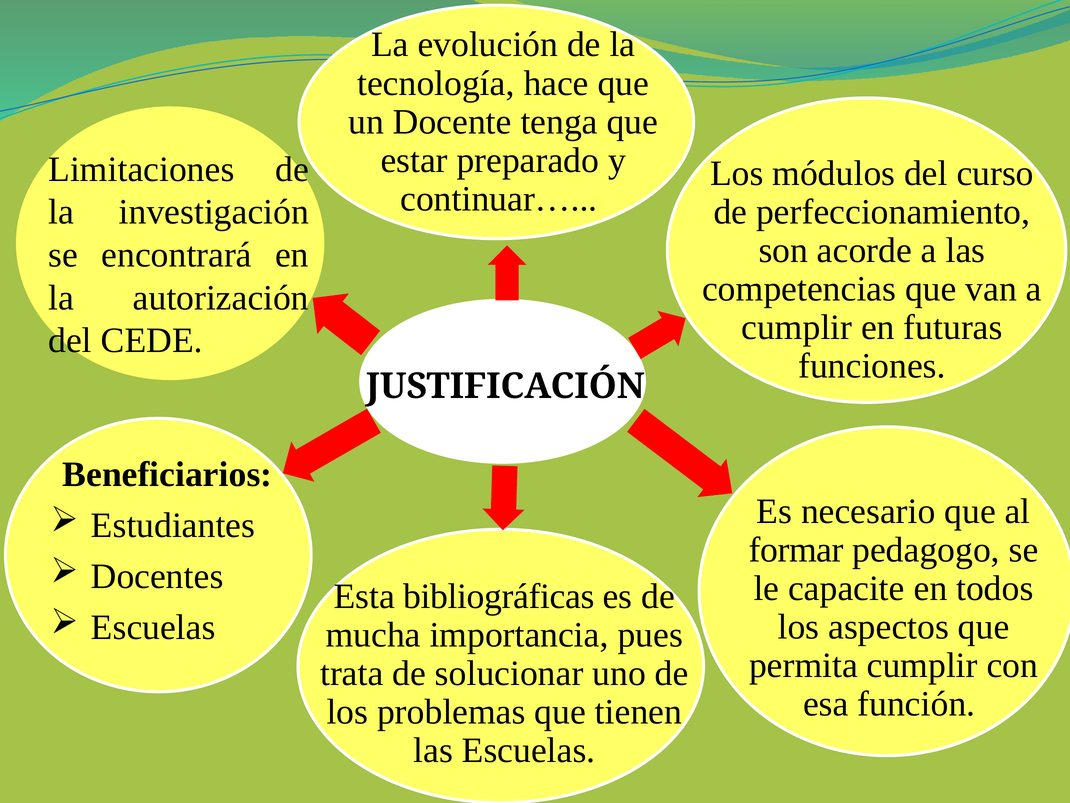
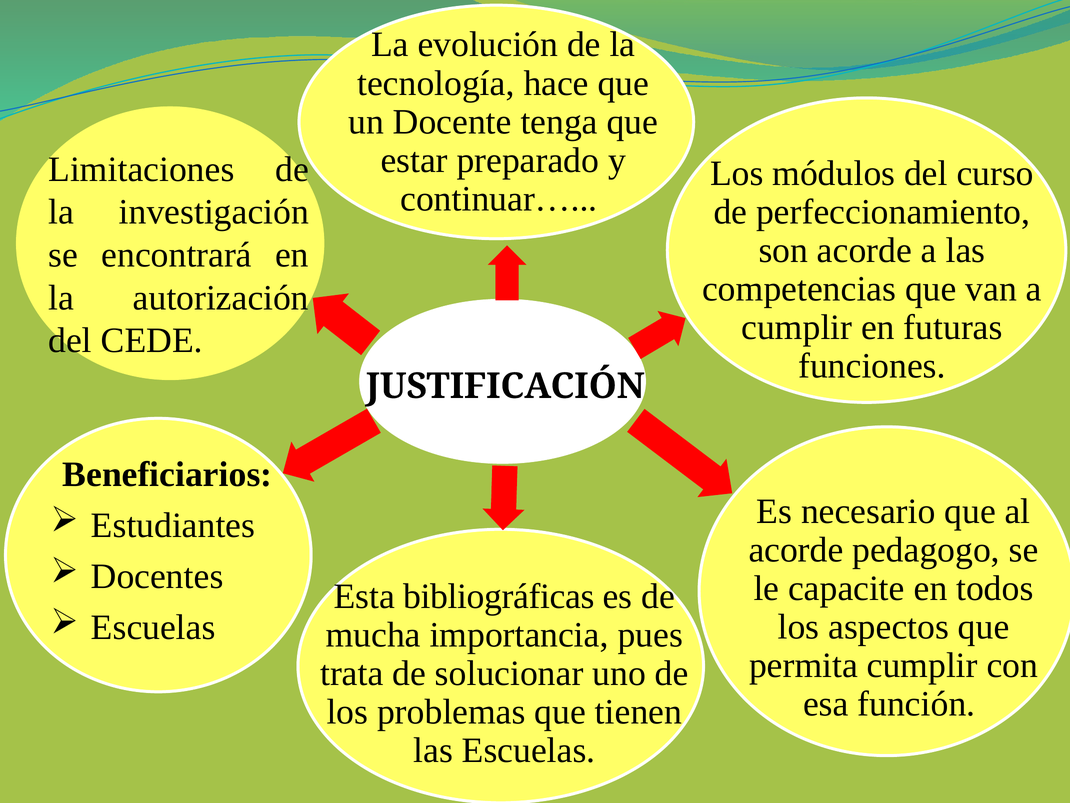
formar at (796, 550): formar -> acorde
